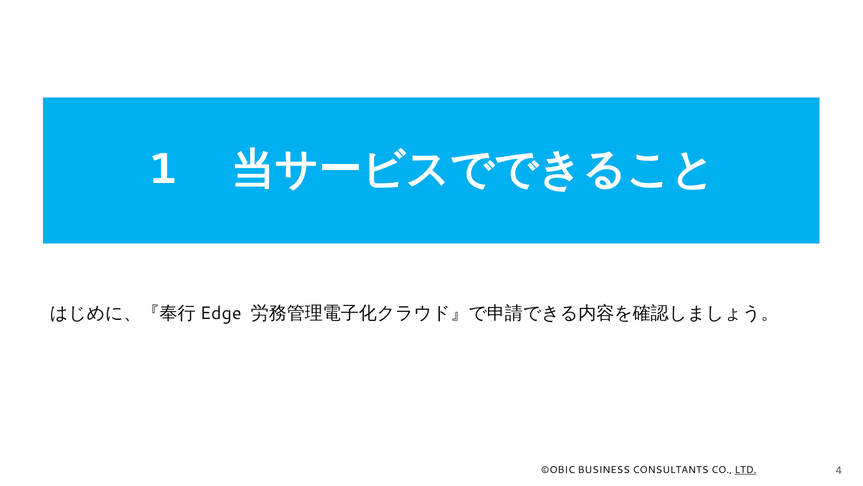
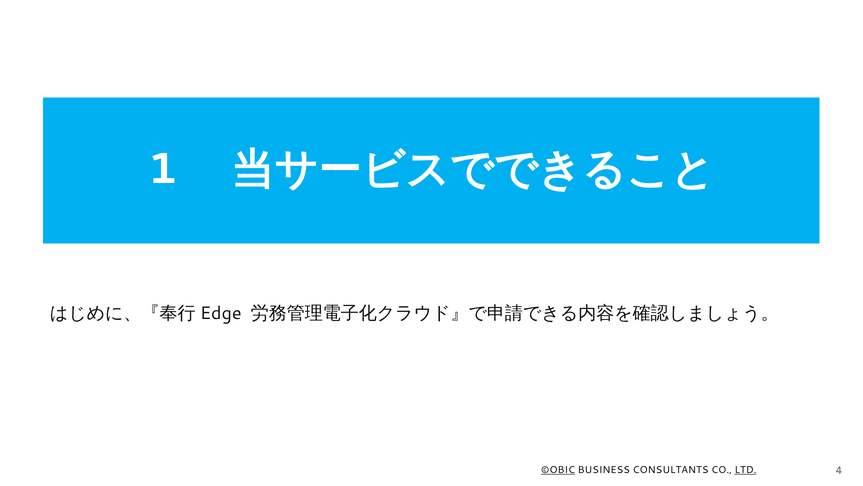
©OBIC underline: none -> present
